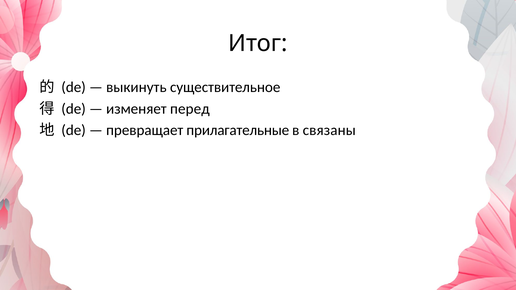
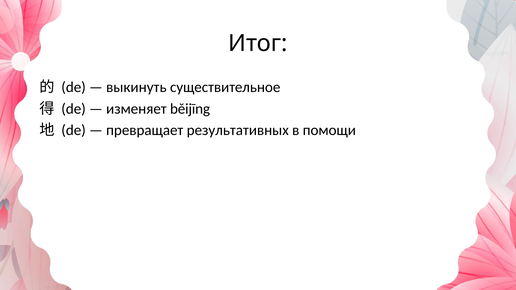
перед: перед -> běijīng
прилагательные: прилагательные -> результативных
связаны: связаны -> помощи
